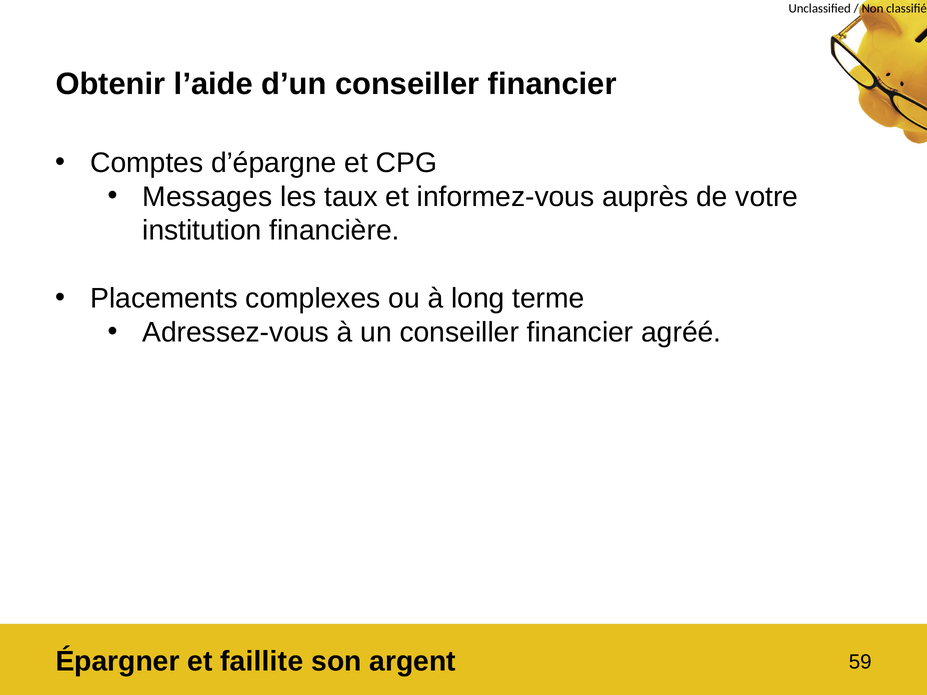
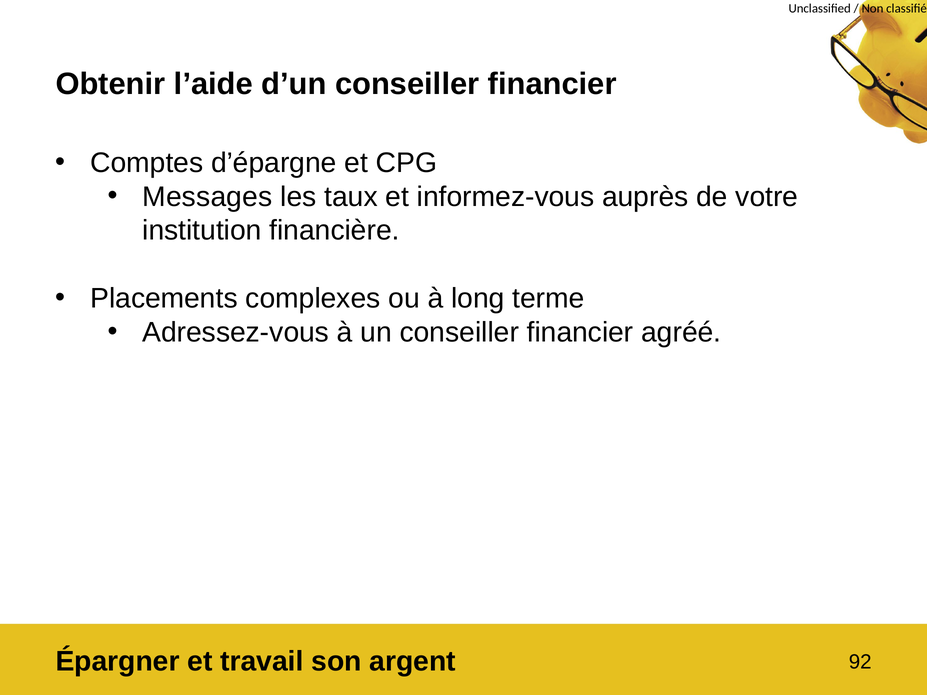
faillite: faillite -> travail
59: 59 -> 92
